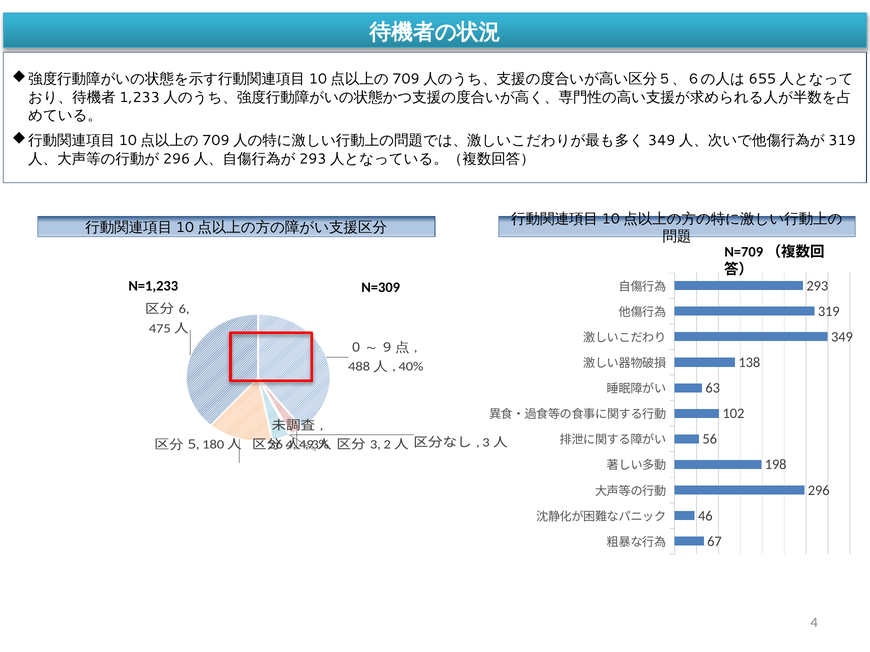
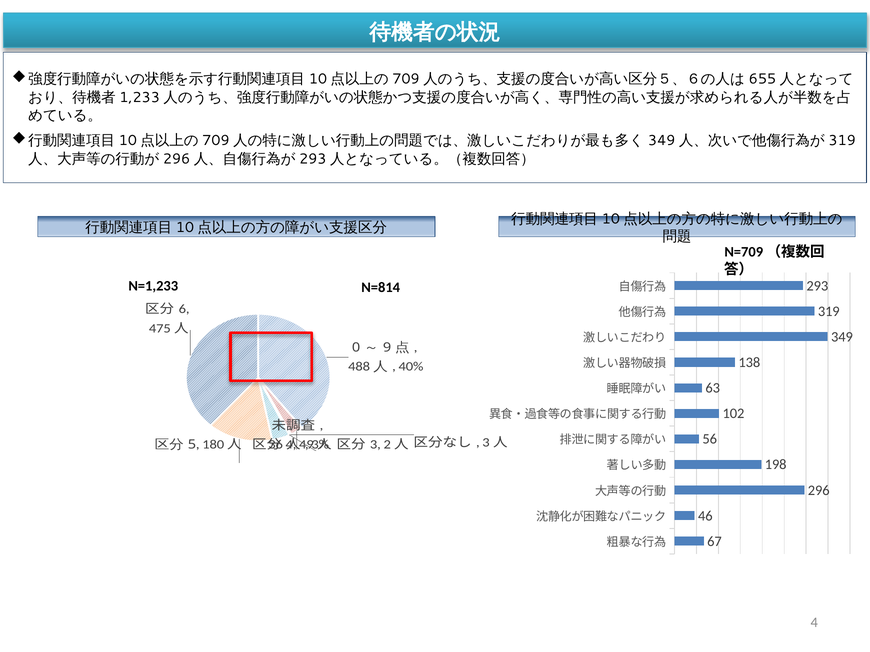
N=309: N=309 -> N=814
